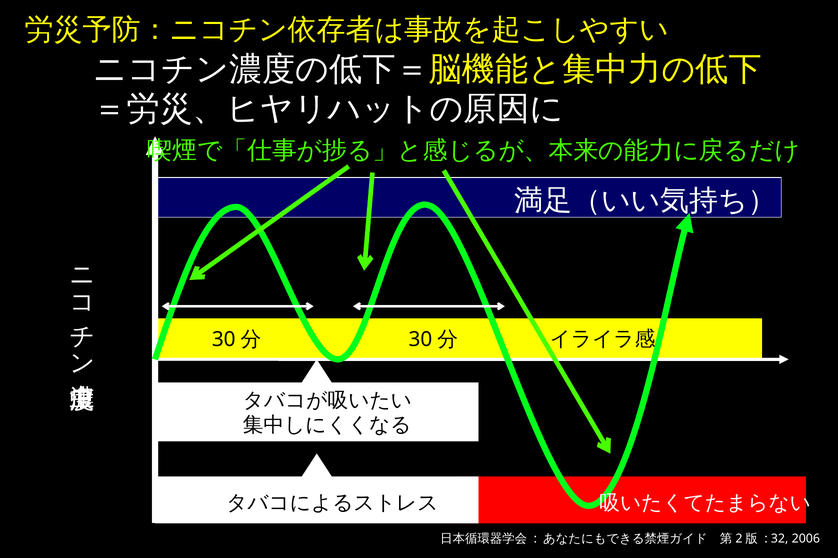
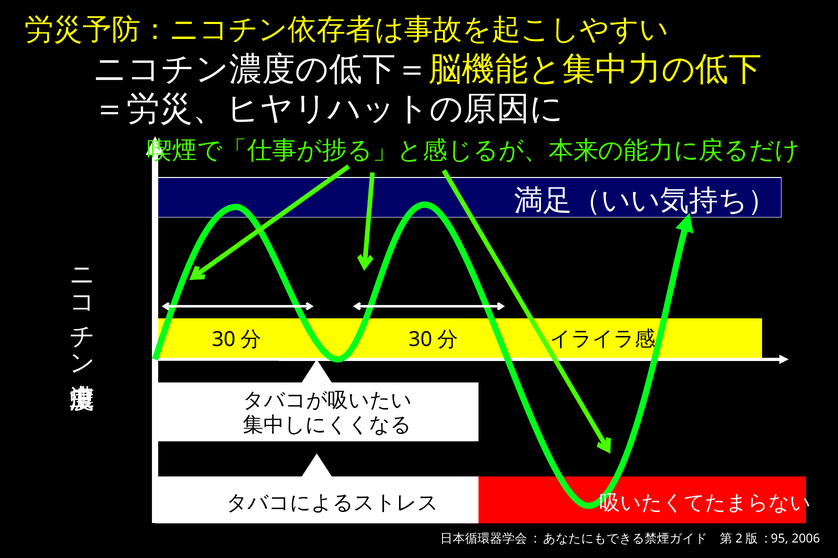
32: 32 -> 95
